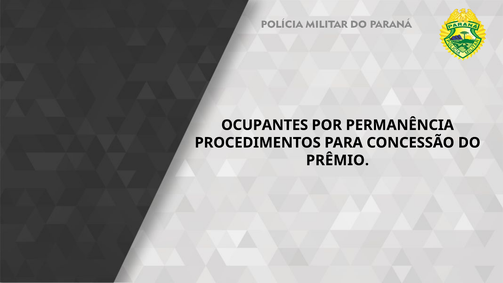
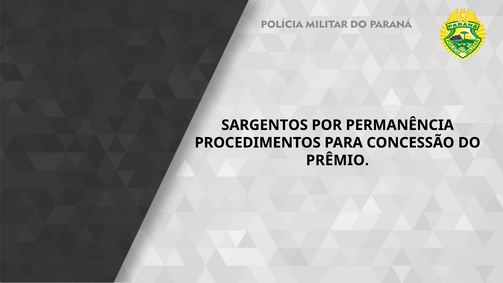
OCUPANTES: OCUPANTES -> SARGENTOS
